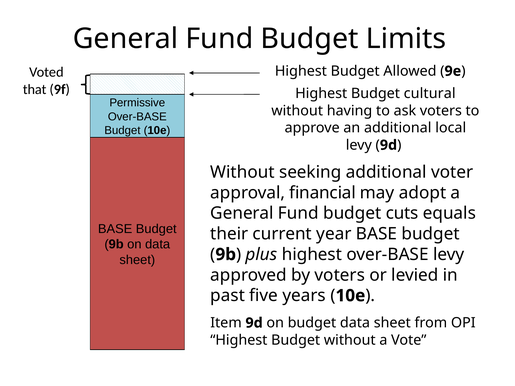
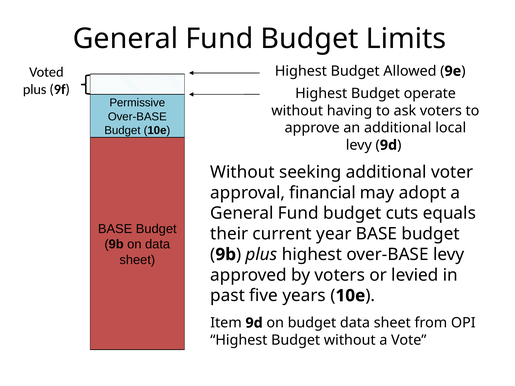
that at (35, 89): that -> plus
cultural: cultural -> operate
